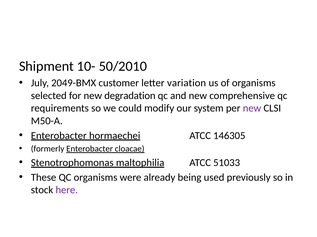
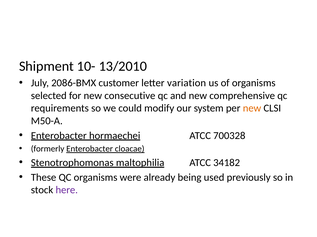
50/2010: 50/2010 -> 13/2010
2049-BMX: 2049-BMX -> 2086-BMX
degradation: degradation -> consecutive
new at (252, 109) colour: purple -> orange
146305: 146305 -> 700328
51033: 51033 -> 34182
